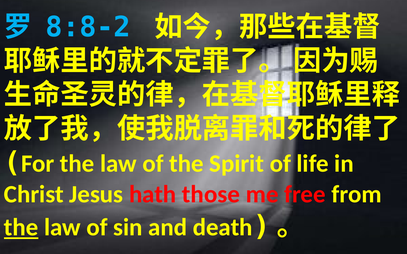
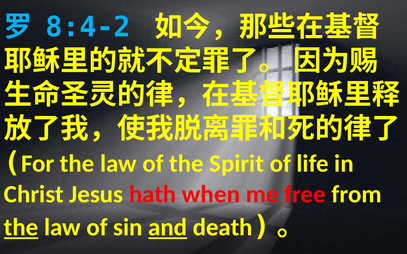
8:8-2: 8:8-2 -> 8:4-2
those: those -> when
and underline: none -> present
